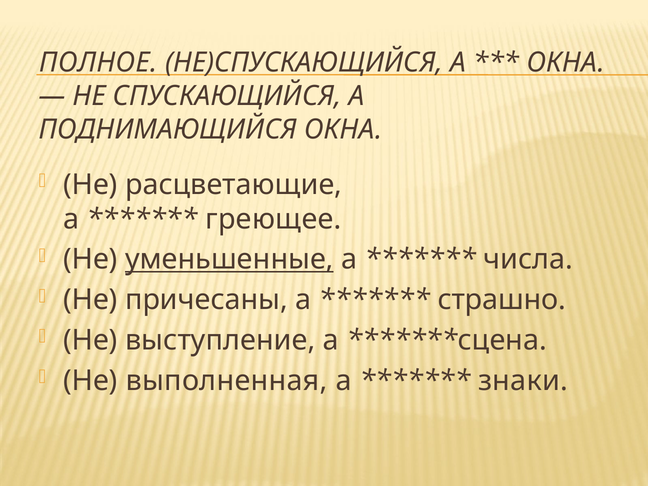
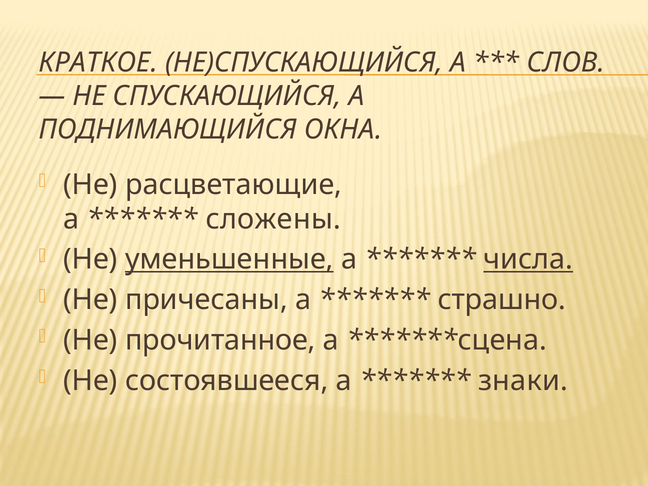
ПОЛНОЕ: ПОЛНОЕ -> КРАТКОЕ
ОКНА at (566, 62): ОКНА -> СЛОВ
греющее: греющее -> сложены
числа underline: none -> present
выступление: выступление -> прочитанное
выполненная: выполненная -> состоявшееся
